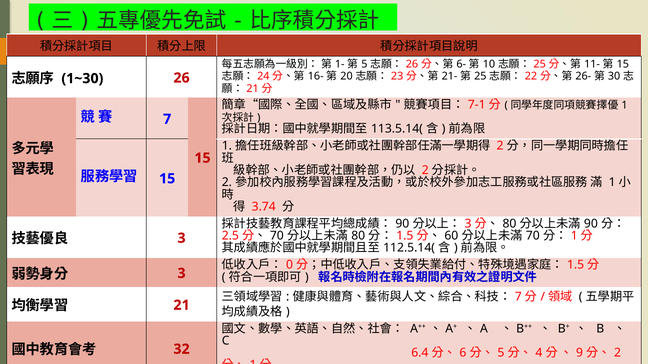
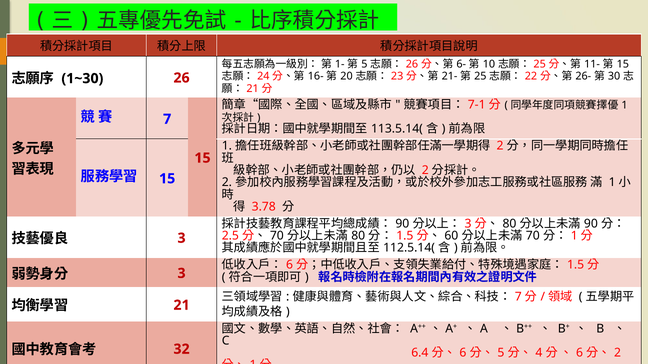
3.74: 3.74 -> 3.78
0 at (290, 265): 0 -> 6
9 at (580, 353): 9 -> 6
